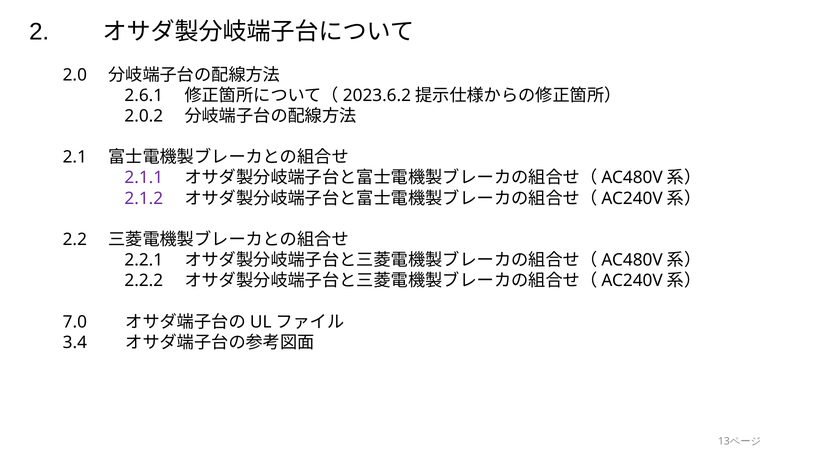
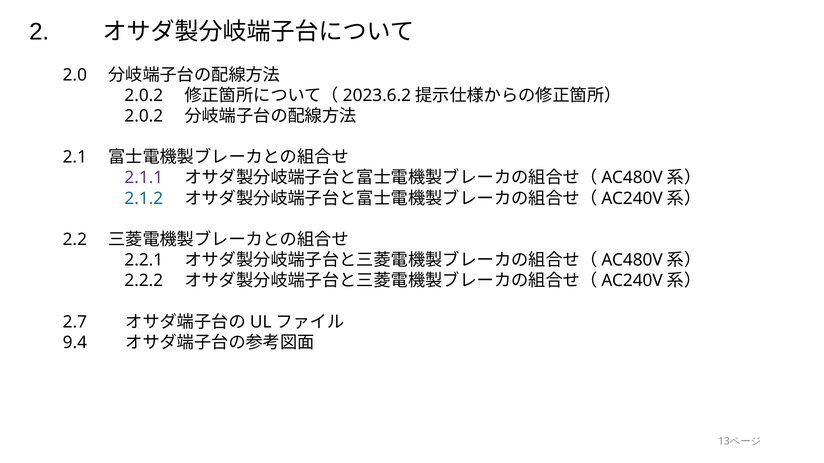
2.6.1 at (144, 96): 2.6.1 -> 2.0.2
2.1.2 colour: purple -> blue
7.0: 7.0 -> 2.7
3.4: 3.4 -> 9.4
